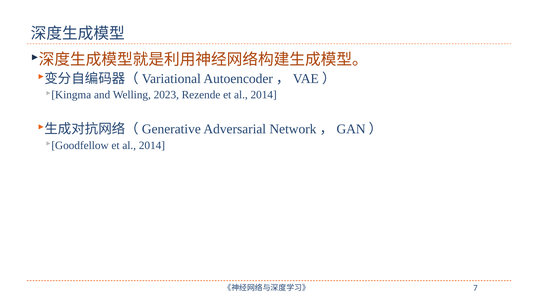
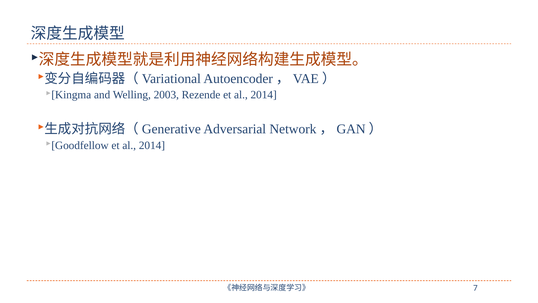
2023: 2023 -> 2003
